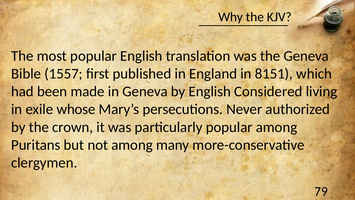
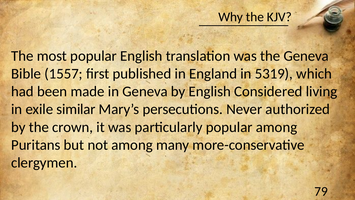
8151: 8151 -> 5319
whose: whose -> similar
